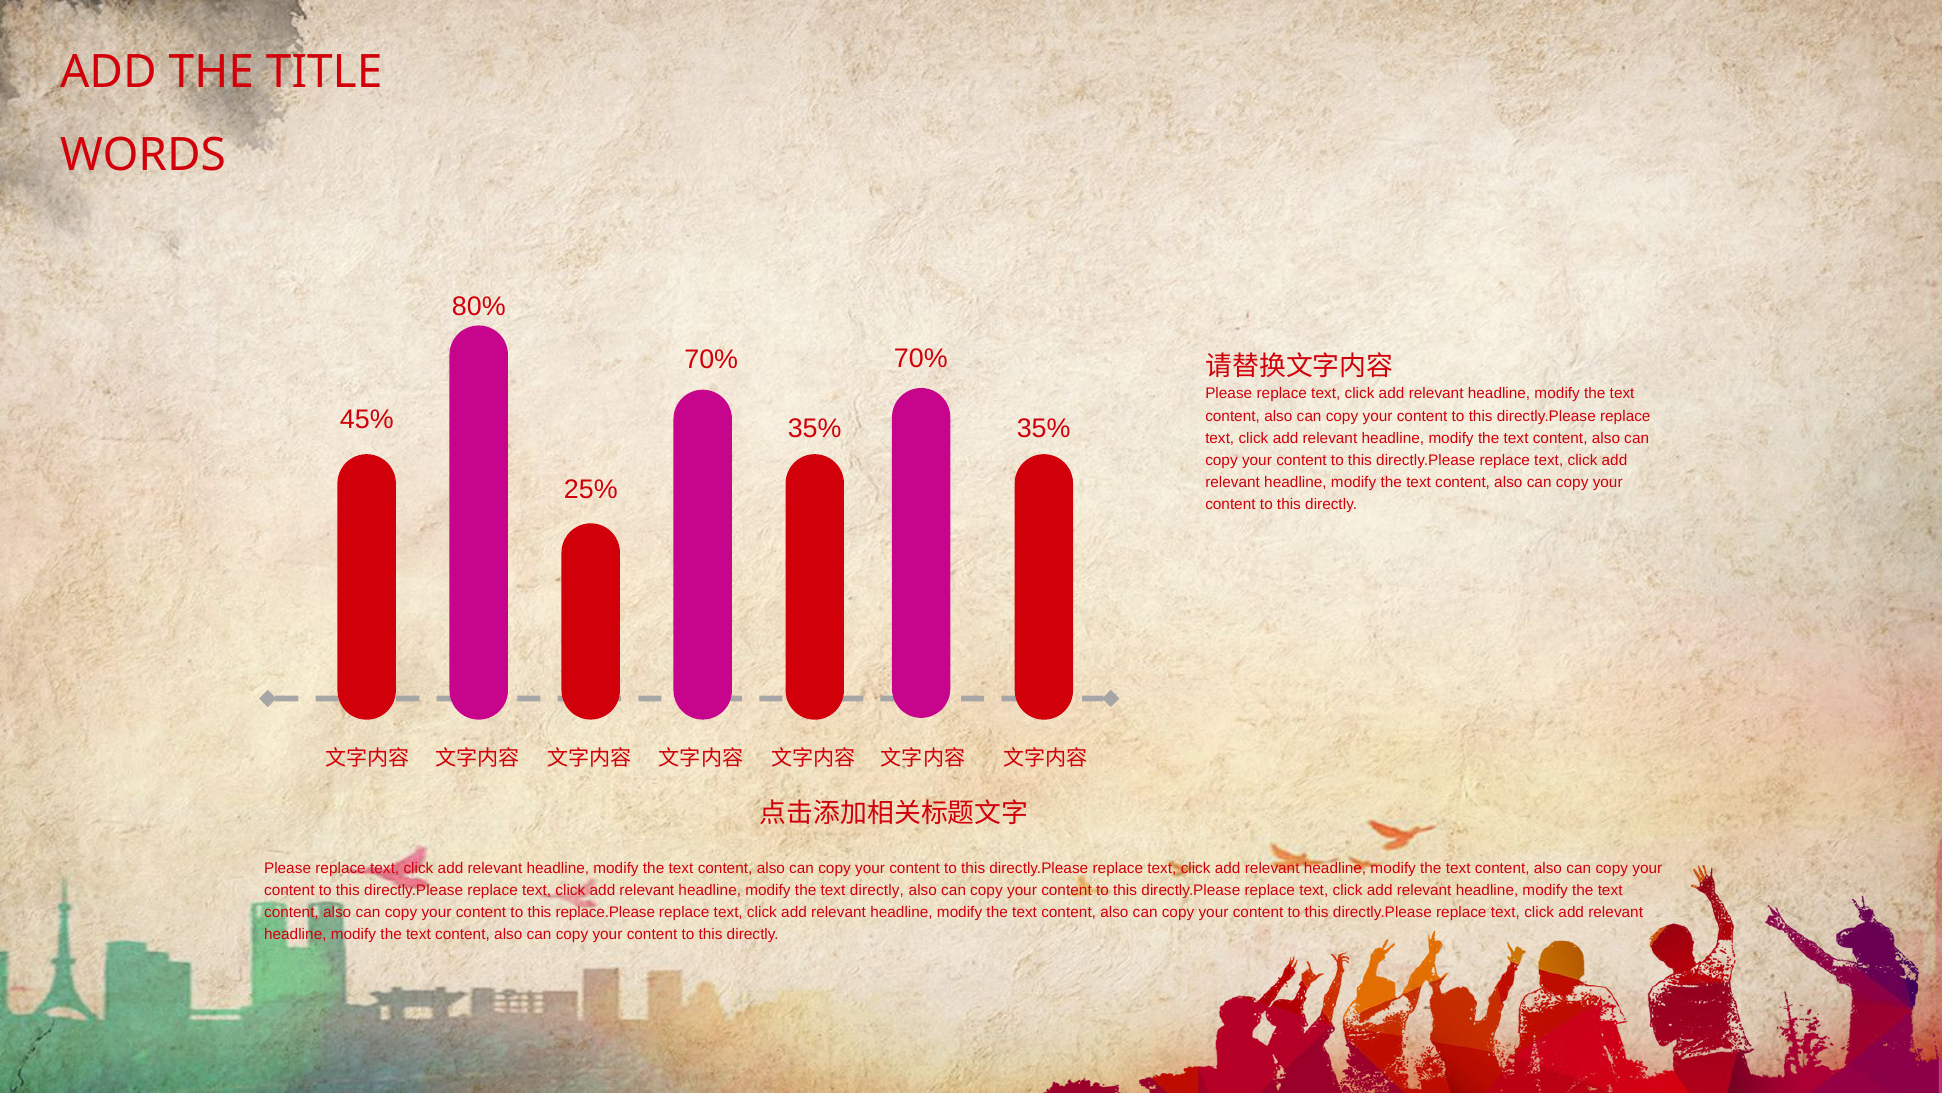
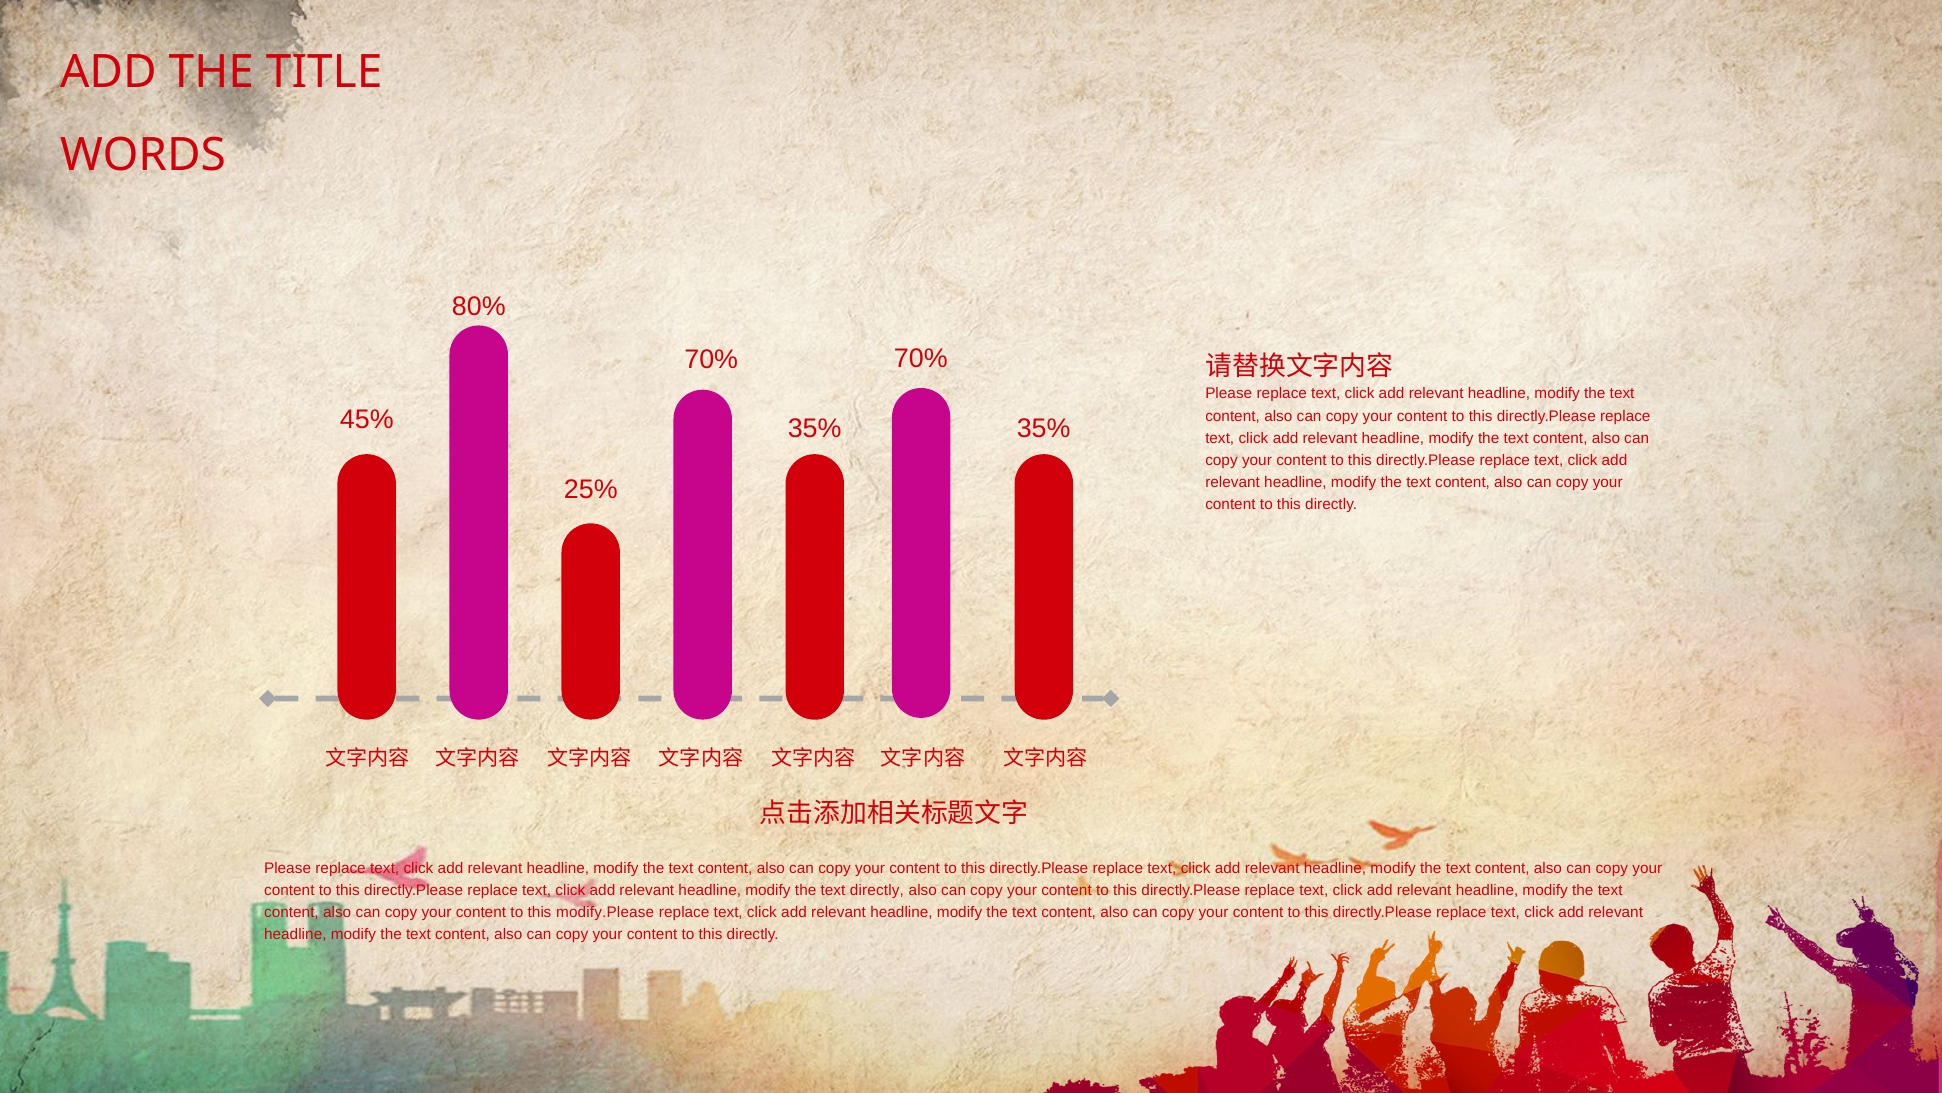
replace.Please: replace.Please -> modify.Please
